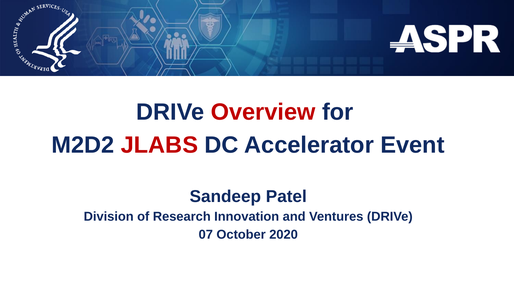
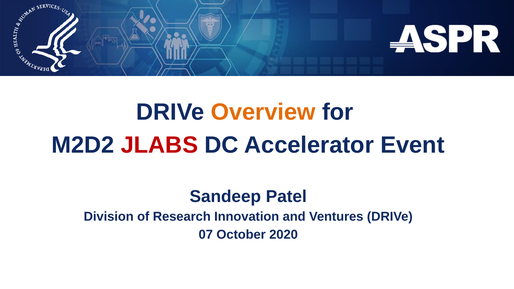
Overview colour: red -> orange
